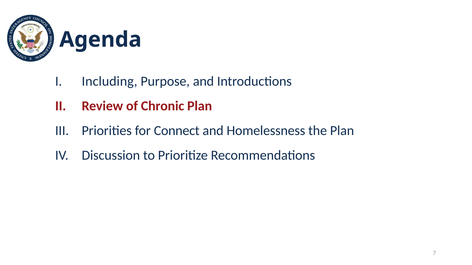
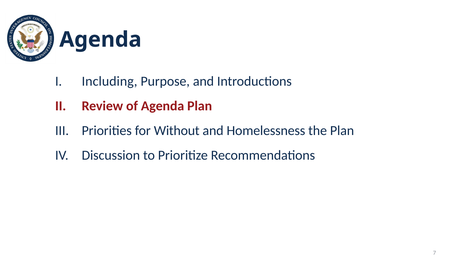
of Chronic: Chronic -> Agenda
Connect: Connect -> Without
